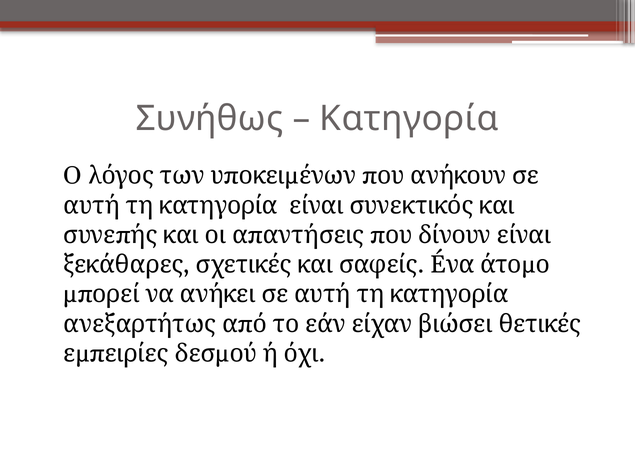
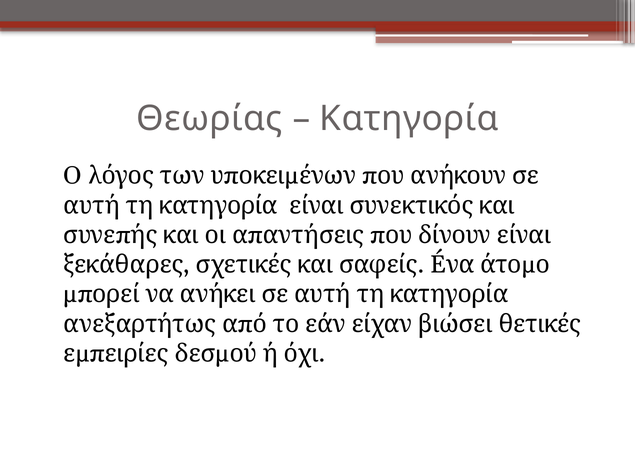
Συνήθως: Συνήθως -> Θεωρίας
